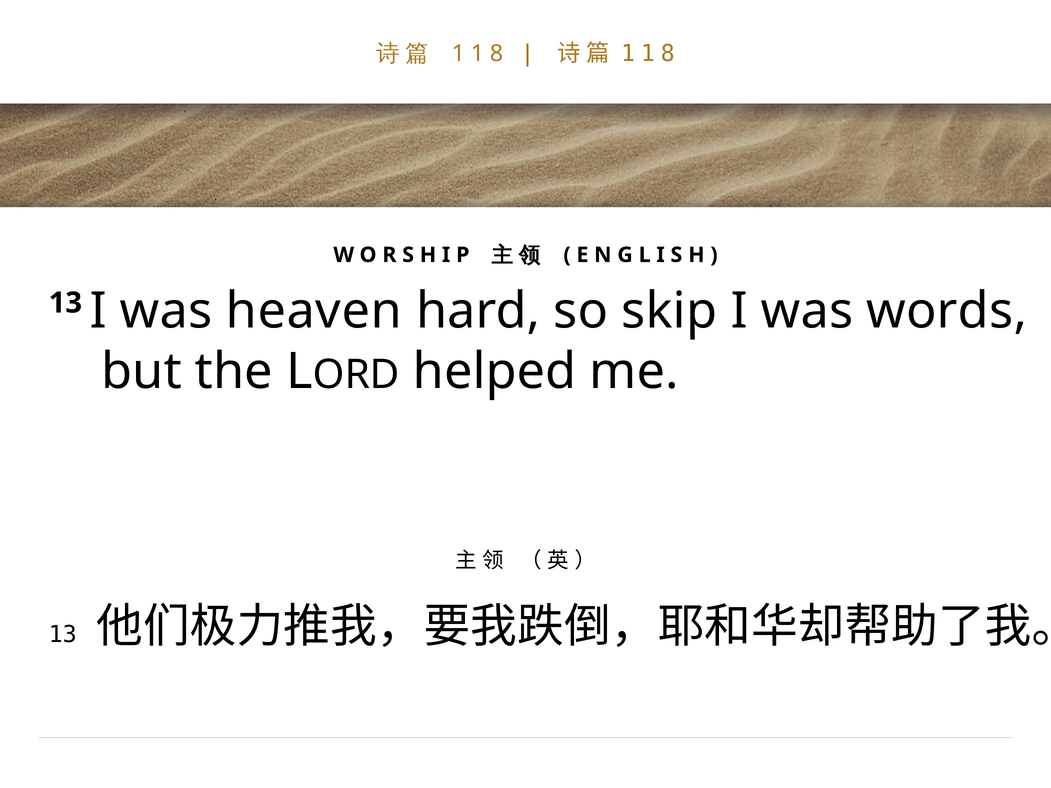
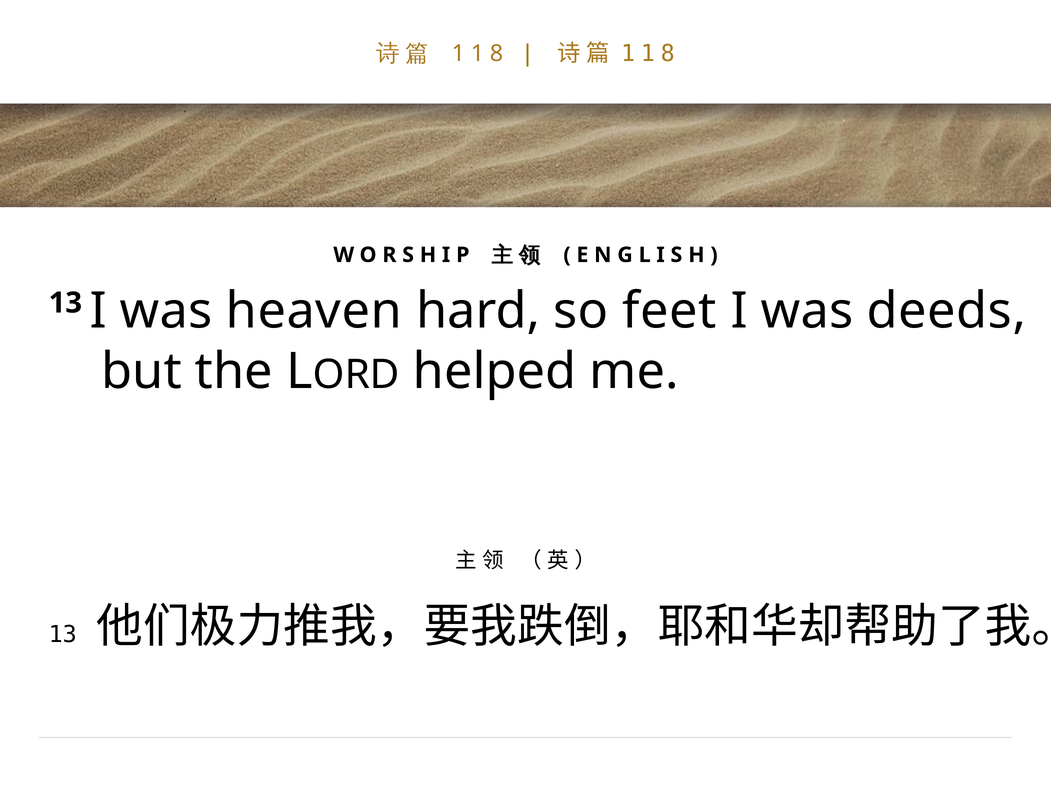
skip: skip -> feet
words: words -> deeds
